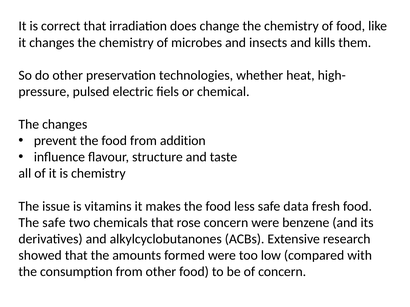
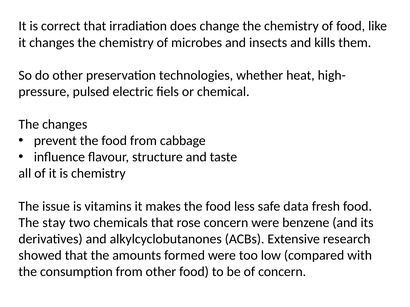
addition: addition -> cabbage
The safe: safe -> stay
